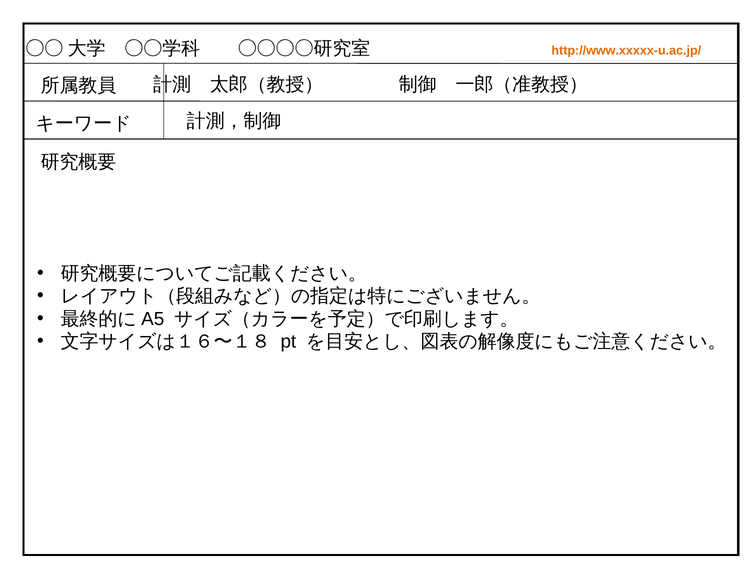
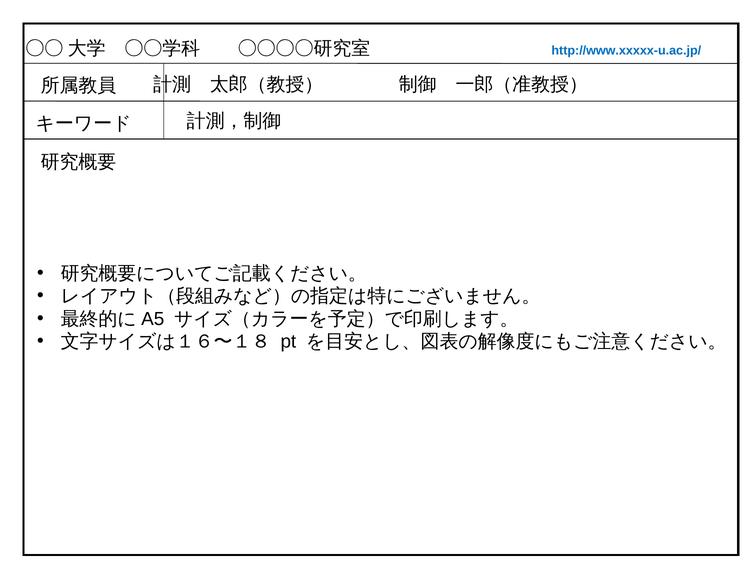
http://www.xxxxx-u.ac.jp/ colour: orange -> blue
